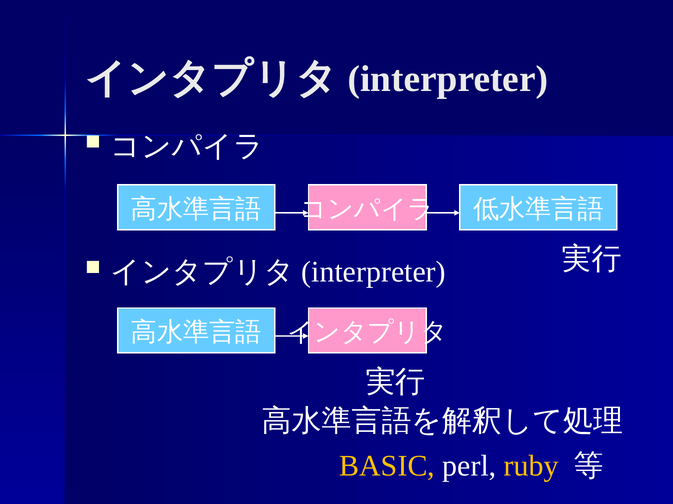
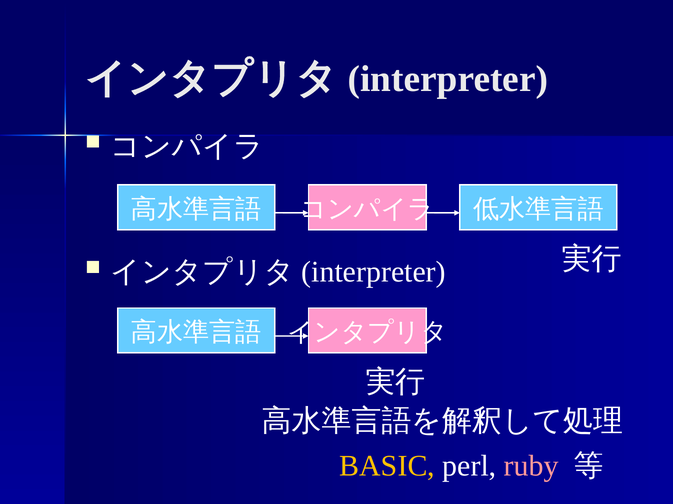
ruby colour: yellow -> pink
